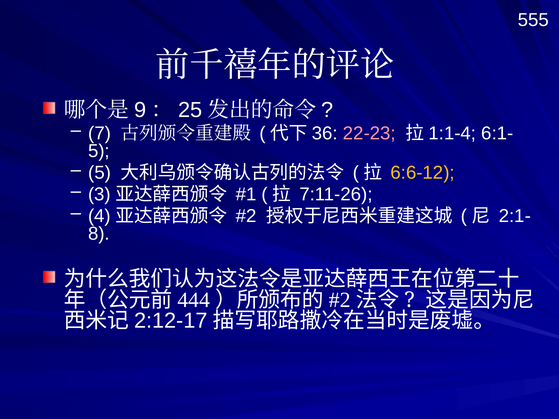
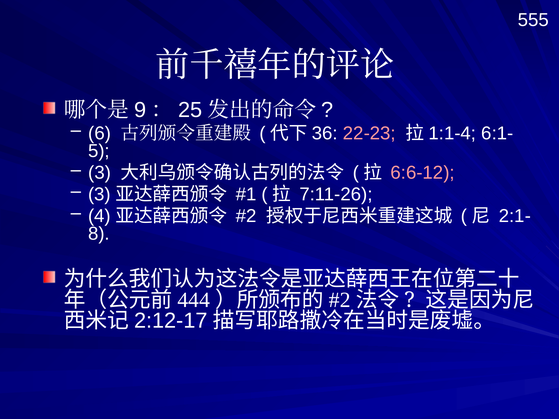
7: 7 -> 6
5 at (100, 173): 5 -> 3
6:6-12 colour: yellow -> pink
